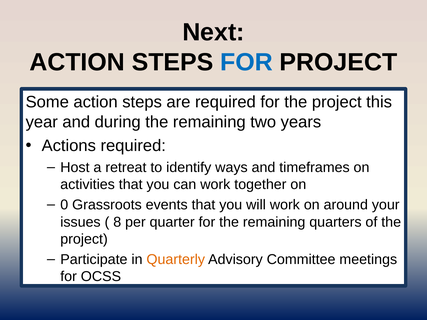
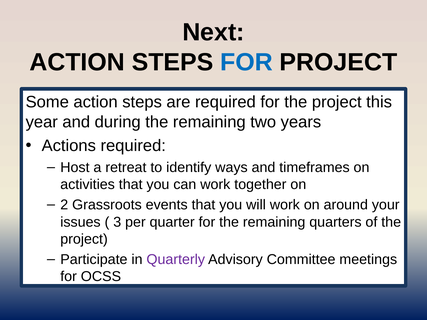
0: 0 -> 2
8: 8 -> 3
Quarterly colour: orange -> purple
